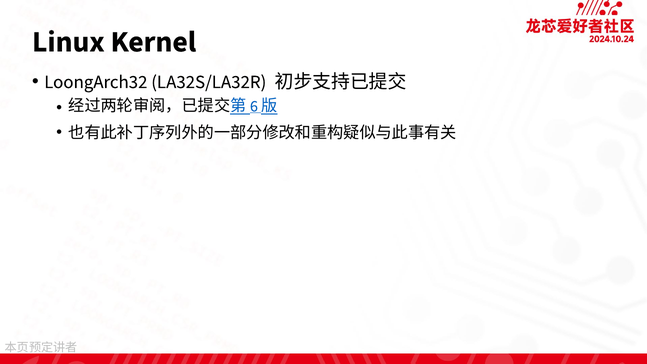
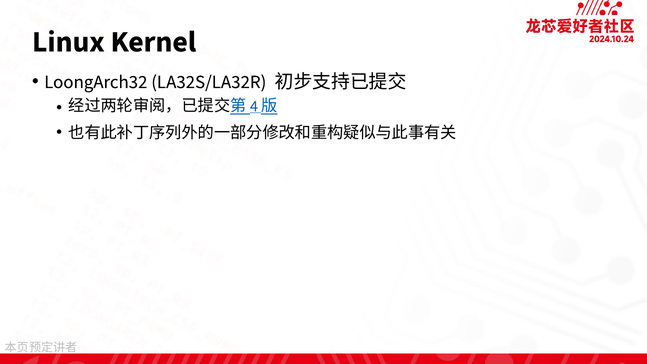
6: 6 -> 4
